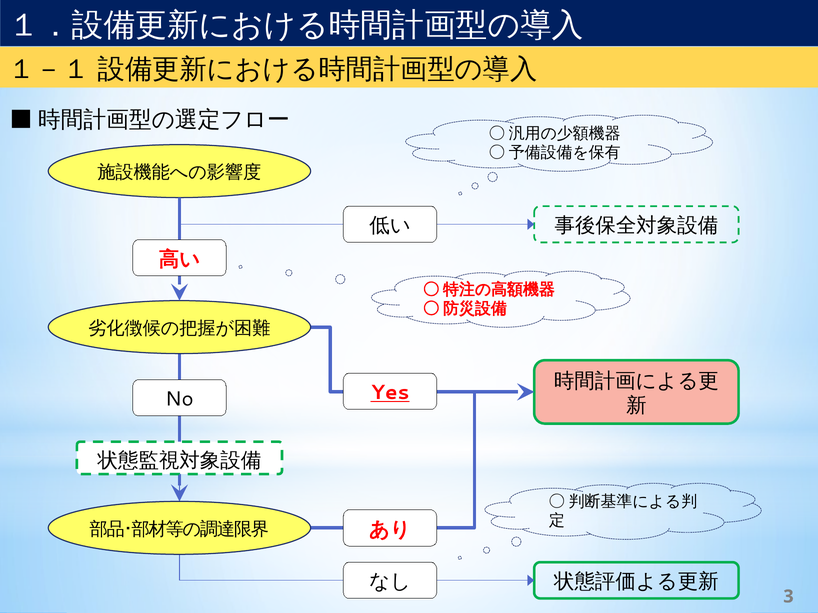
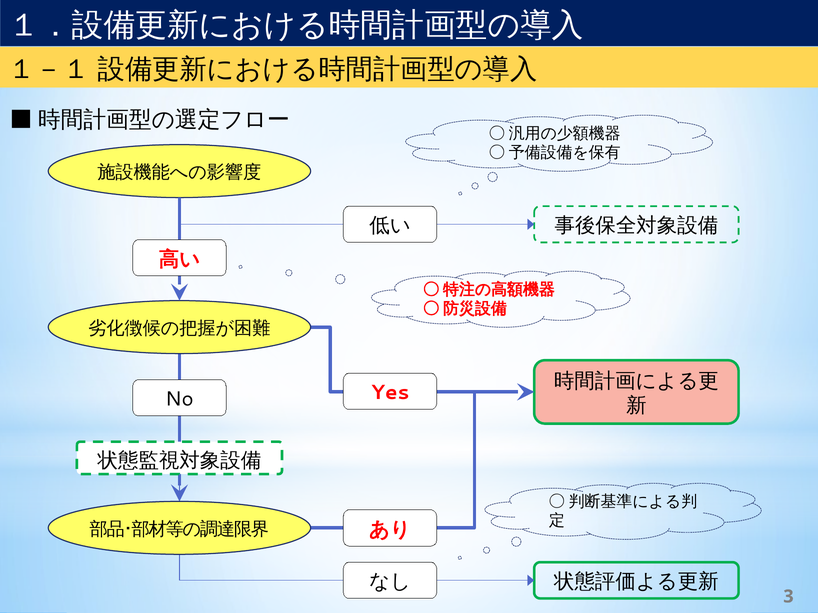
Yes underline: present -> none
